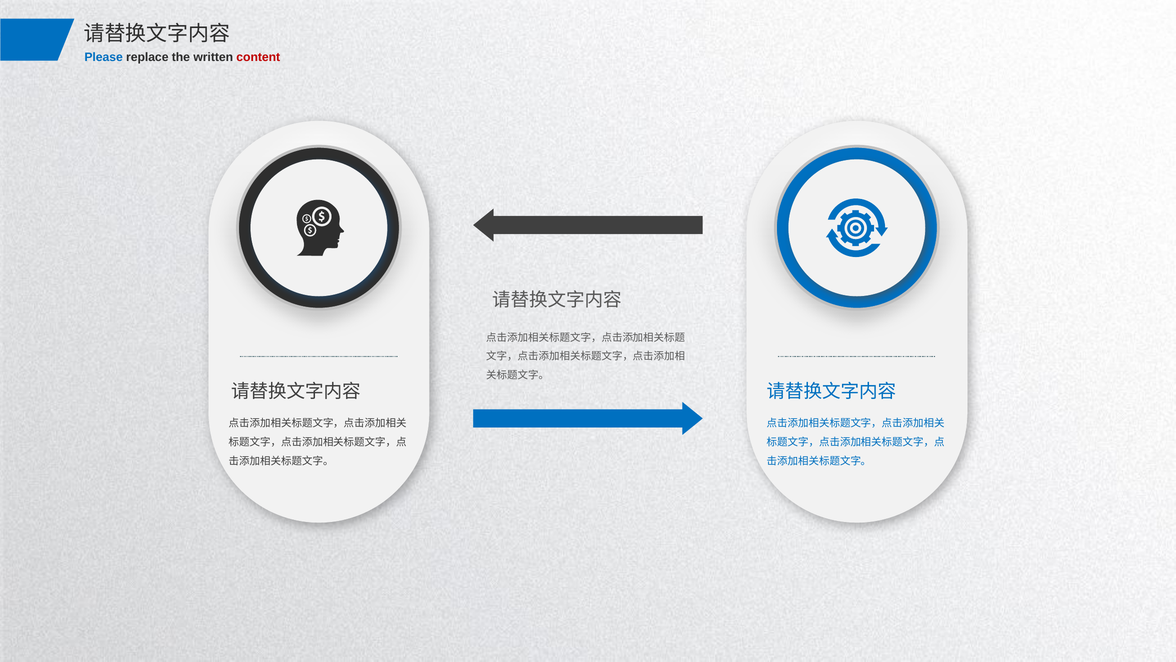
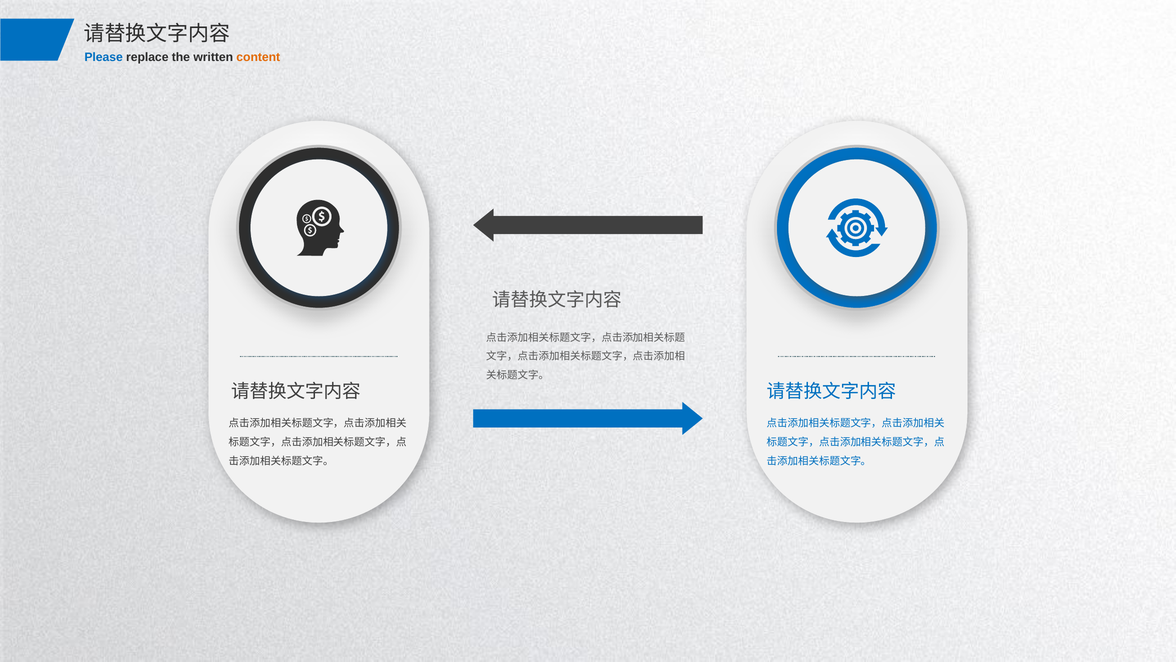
content colour: red -> orange
